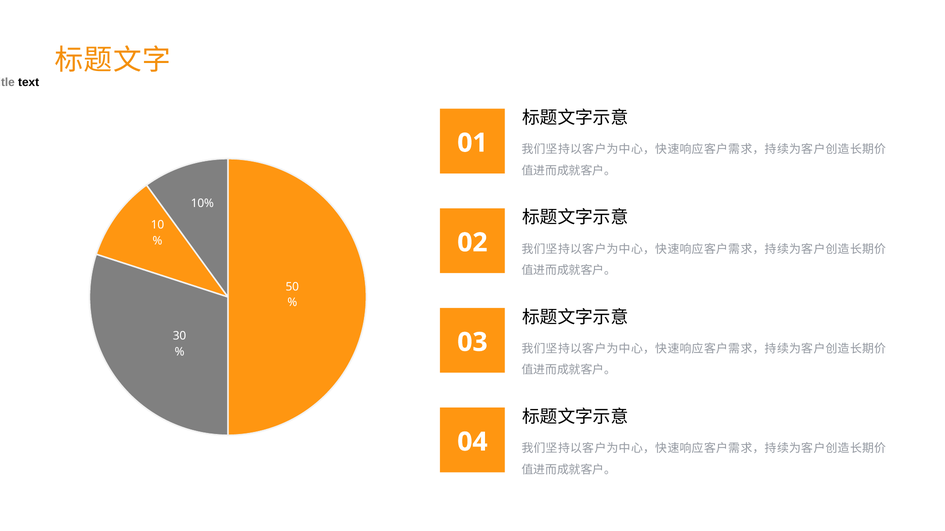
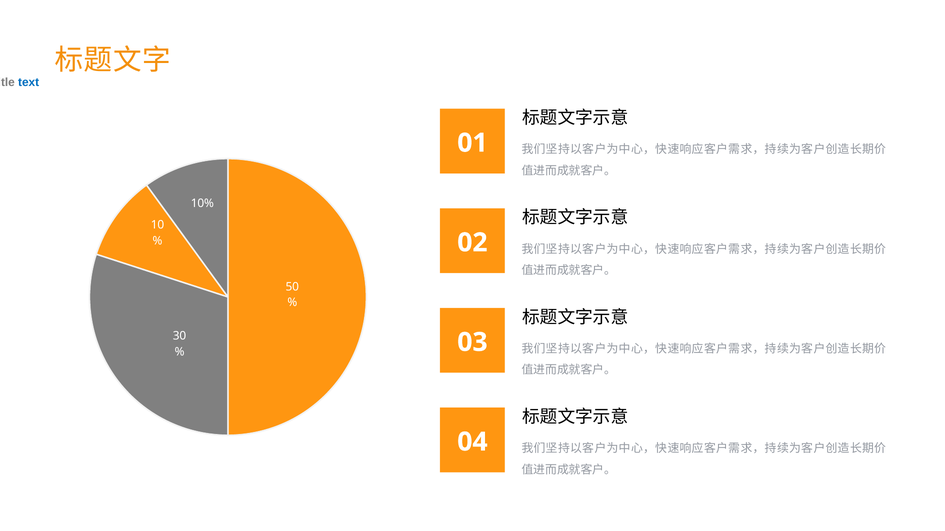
text colour: black -> blue
